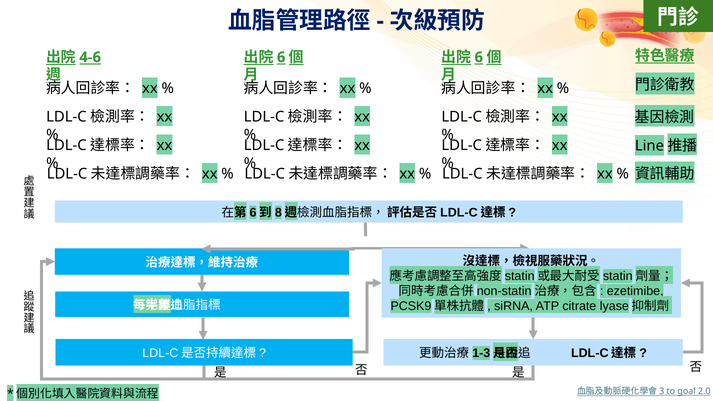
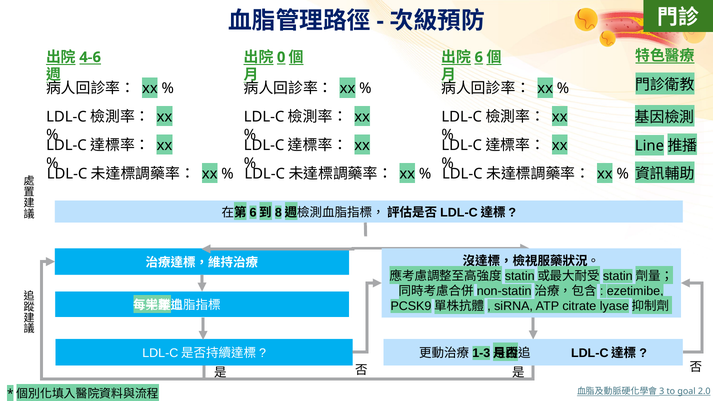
6 at (281, 57): 6 -> 0
